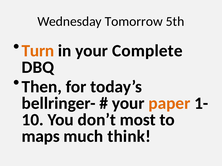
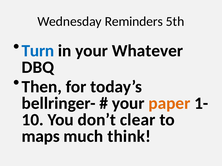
Tomorrow: Tomorrow -> Reminders
Turn colour: orange -> blue
Complete: Complete -> Whatever
most: most -> clear
